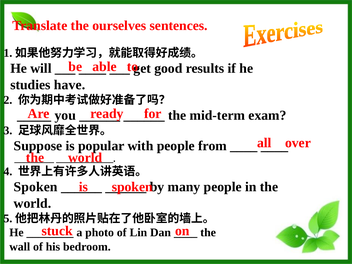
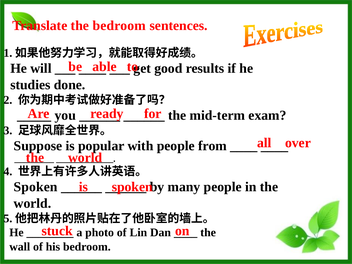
the ourselves: ourselves -> bedroom
have: have -> done
